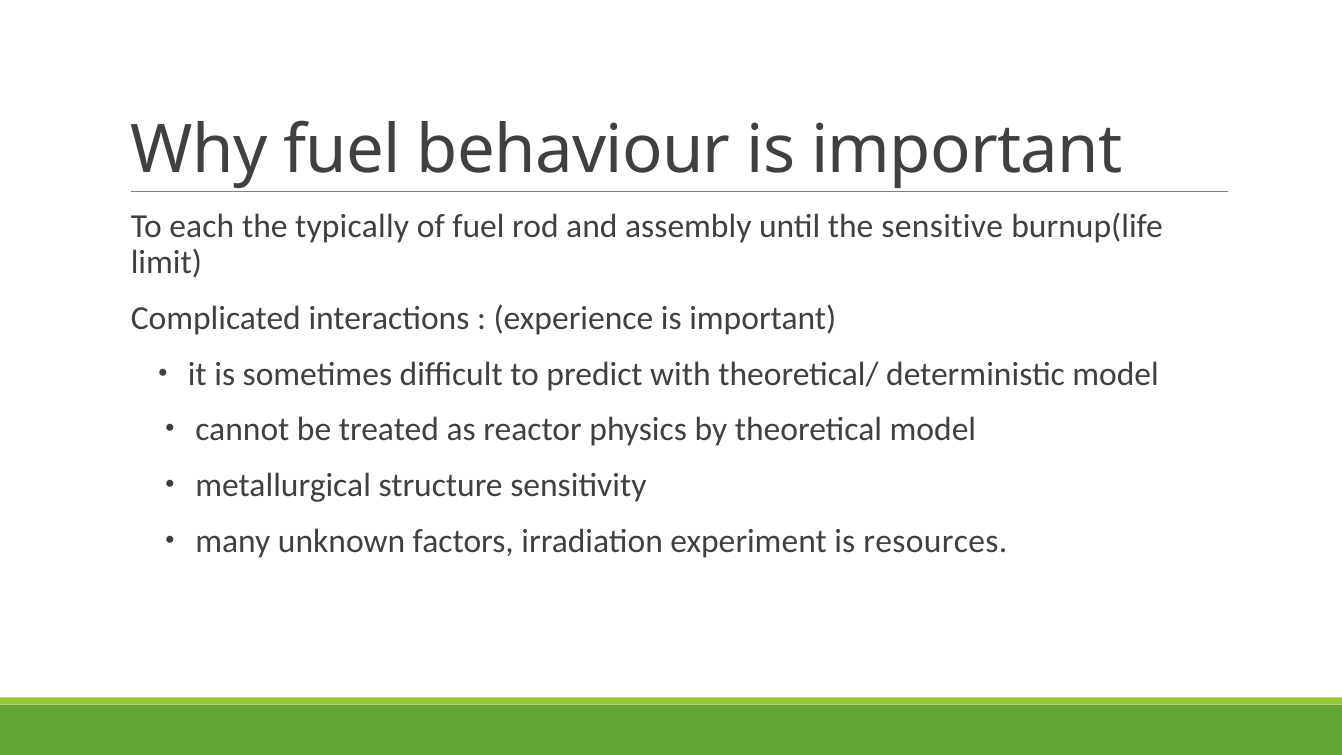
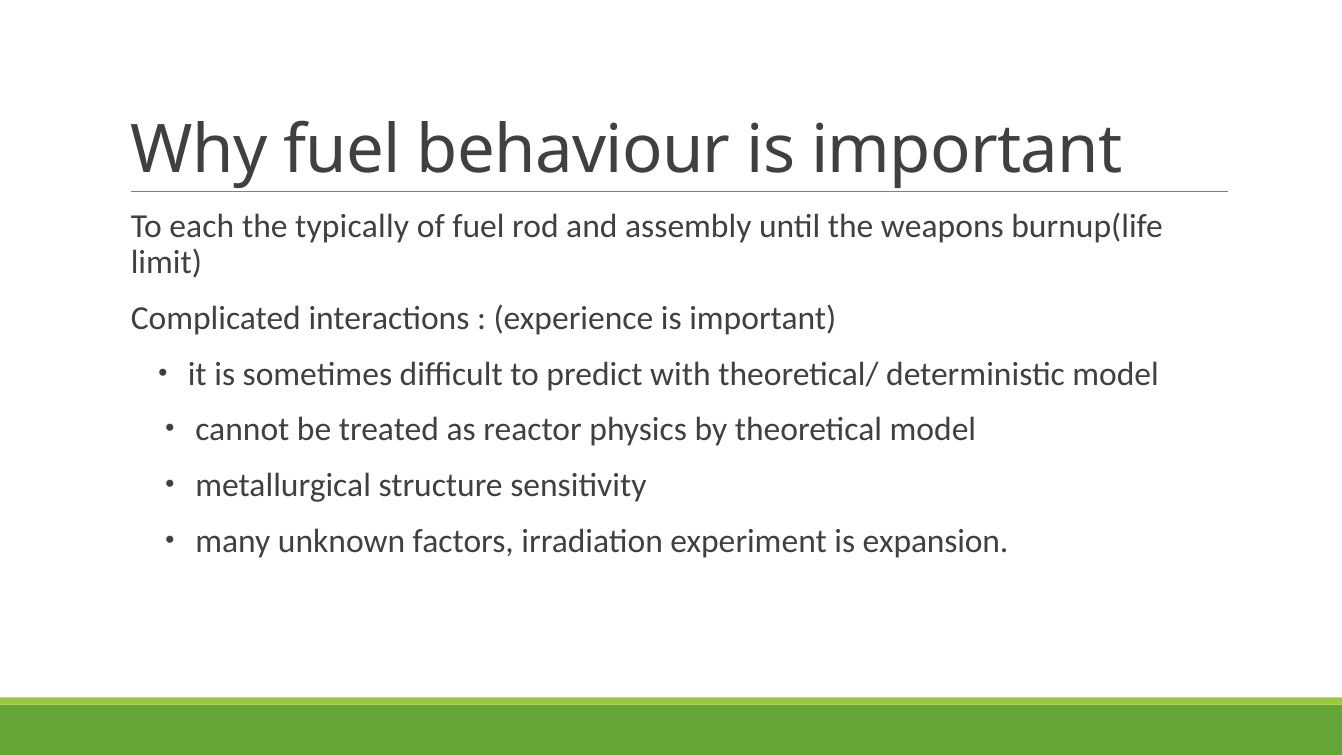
sensitive: sensitive -> weapons
resources: resources -> expansion
